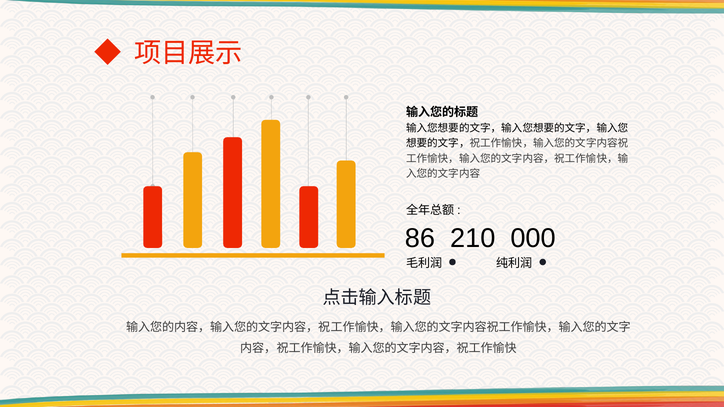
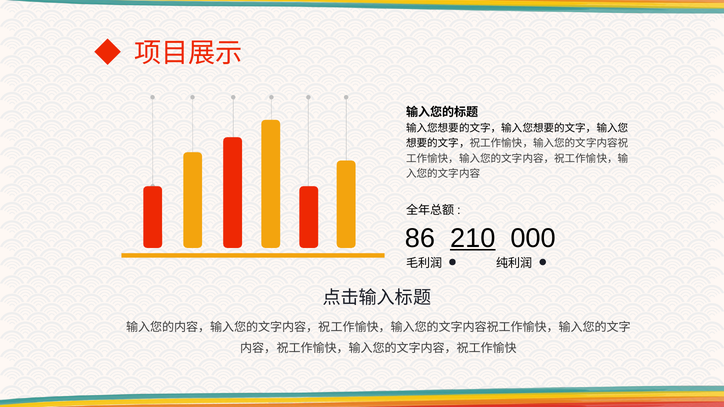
210 underline: none -> present
